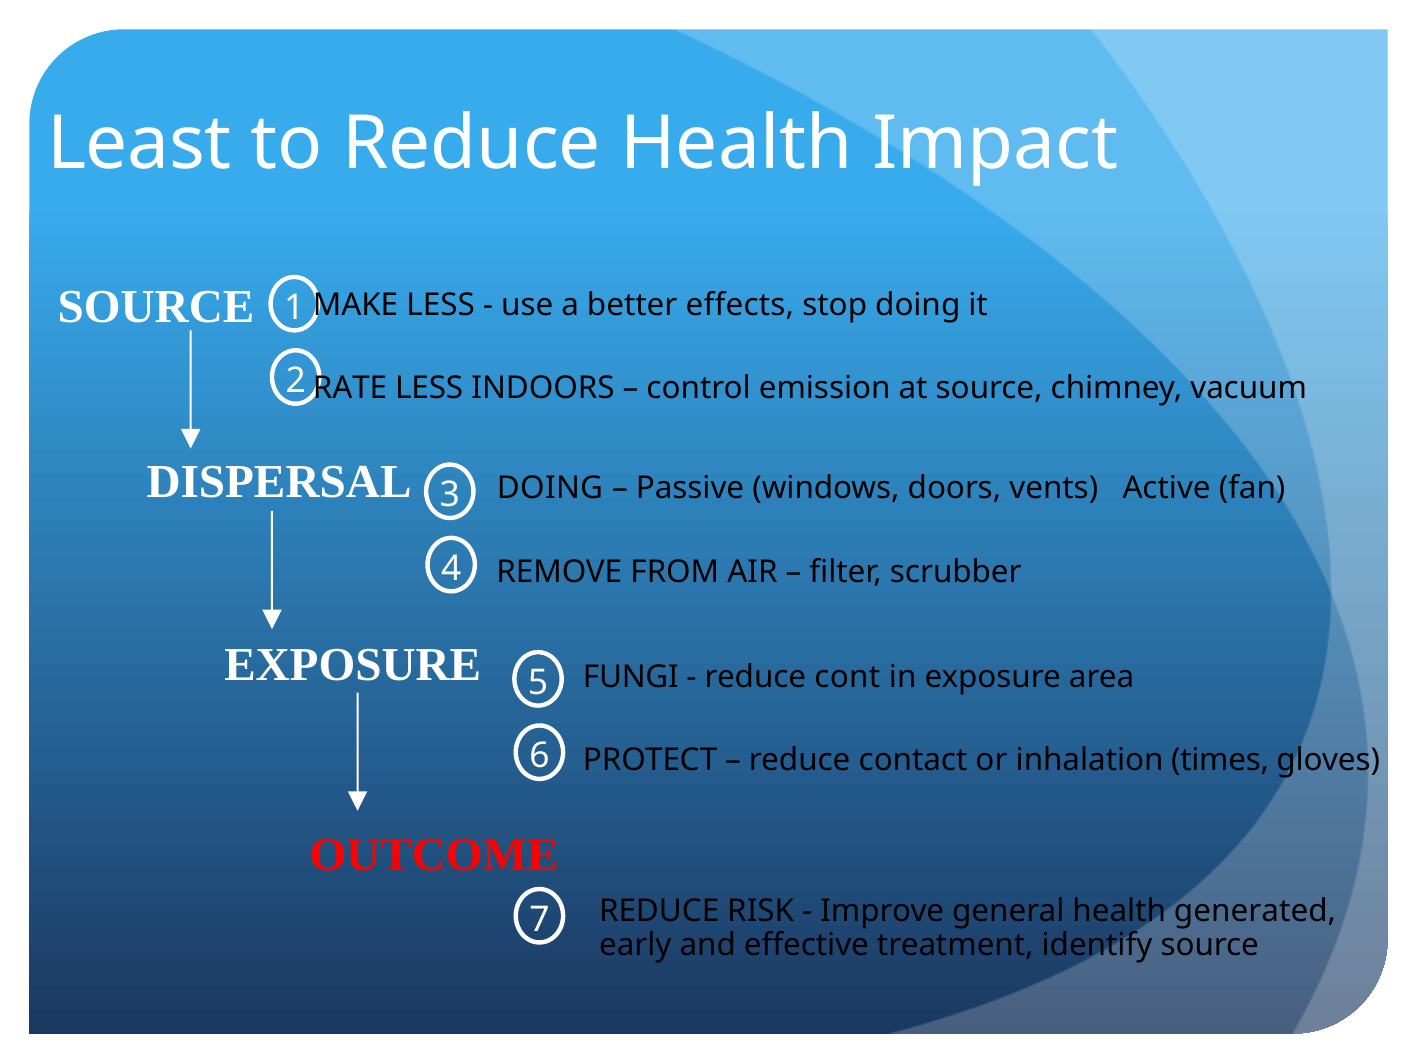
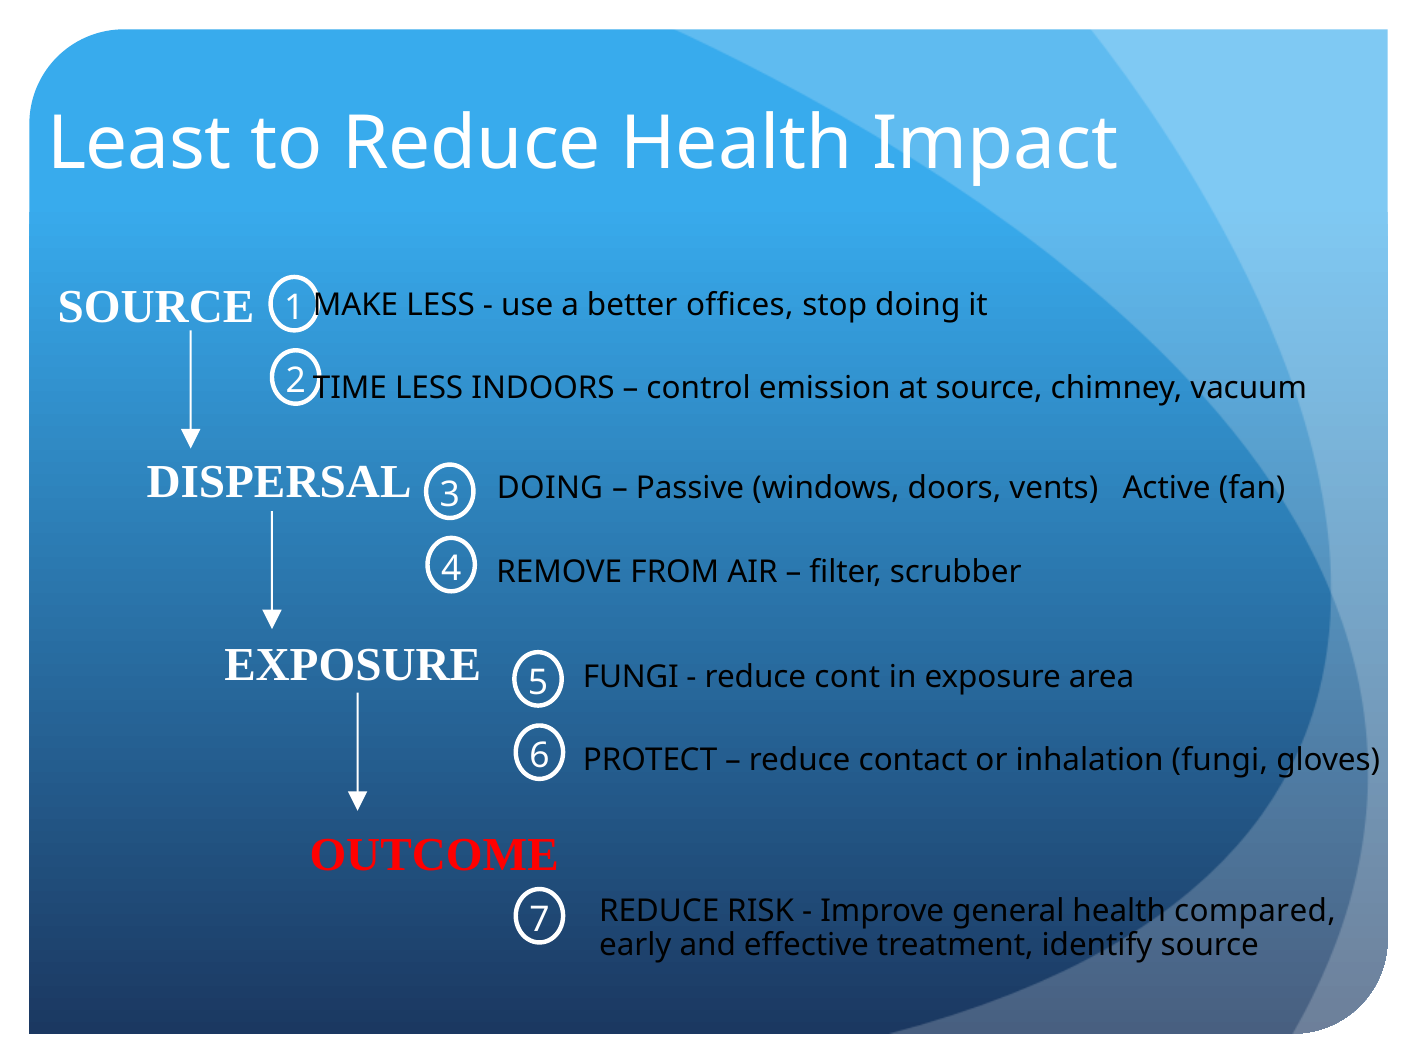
effects: effects -> offices
RATE: RATE -> TIME
inhalation times: times -> fungi
generated: generated -> compared
